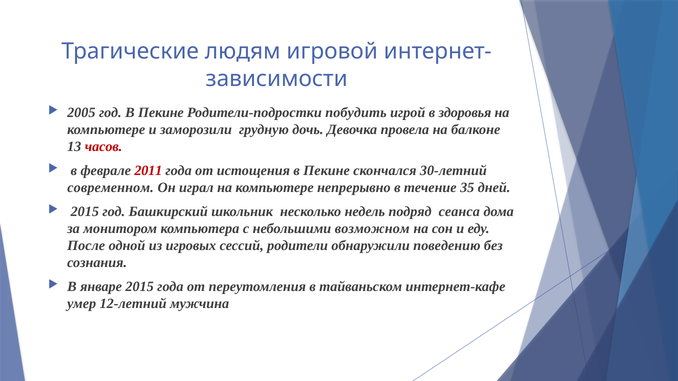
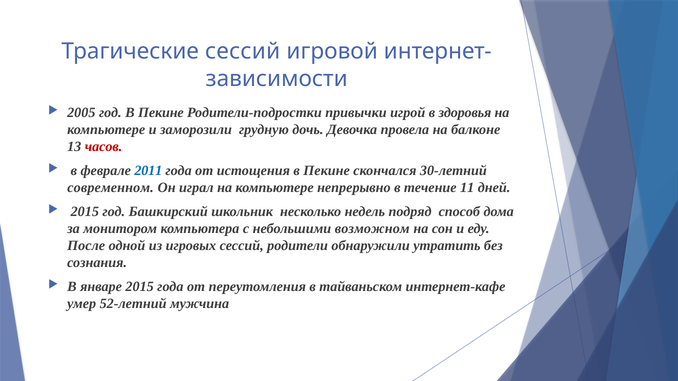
Трагические людям: людям -> сессий
побудить: побудить -> привычки
2011 colour: red -> blue
35: 35 -> 11
сеанса: сеанса -> способ
поведению: поведению -> утратить
12-летний: 12-летний -> 52-летний
